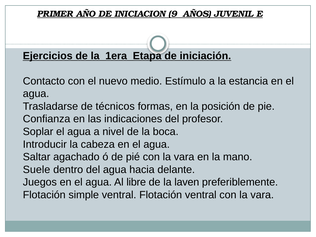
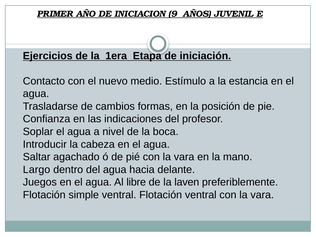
técnicos: técnicos -> cambios
Suele: Suele -> Largo
